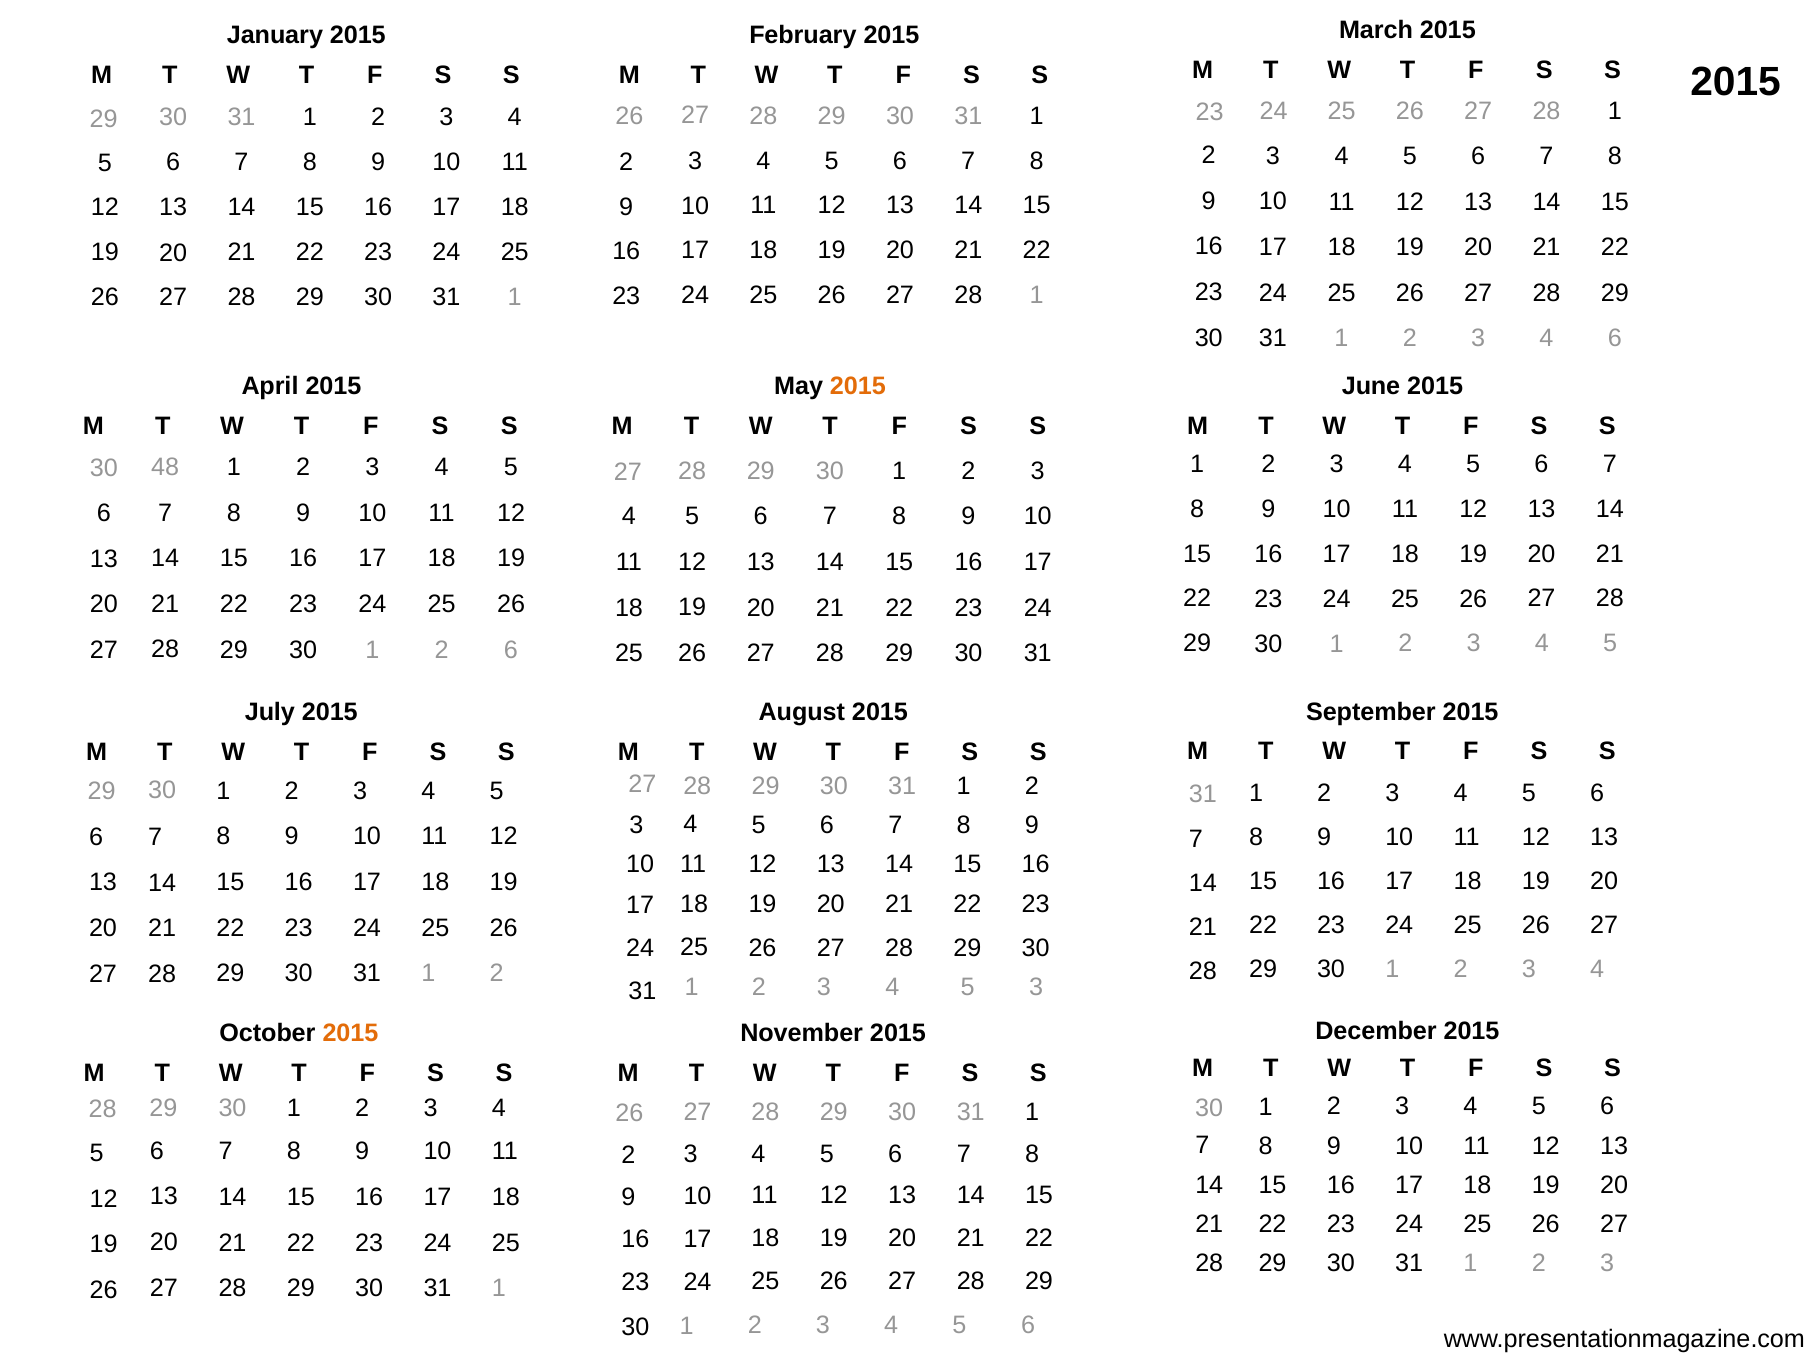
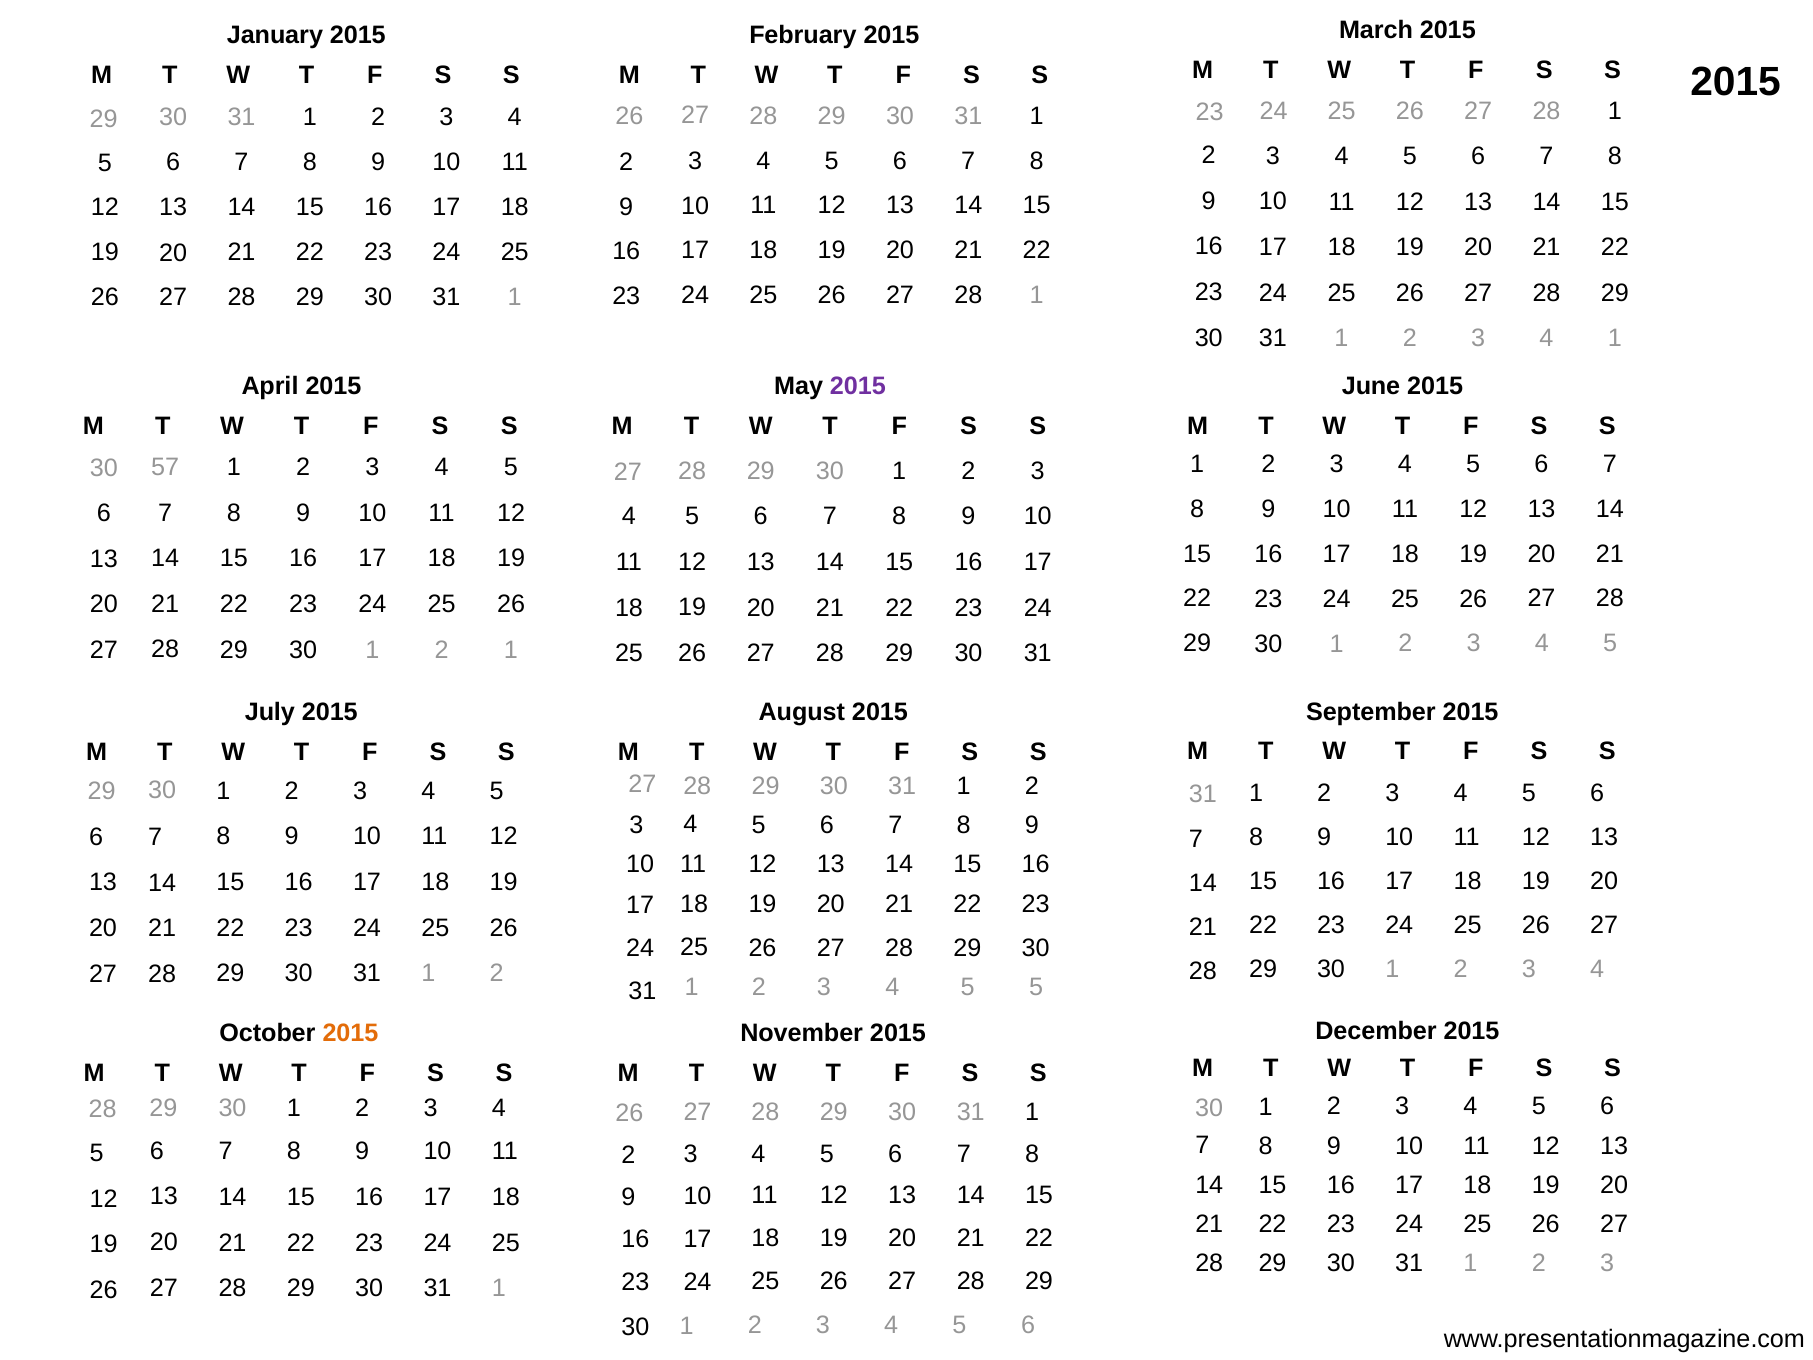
6 at (1615, 338): 6 -> 1
2015 at (858, 386) colour: orange -> purple
48: 48 -> 57
6 at (511, 650): 6 -> 1
1 3: 3 -> 5
